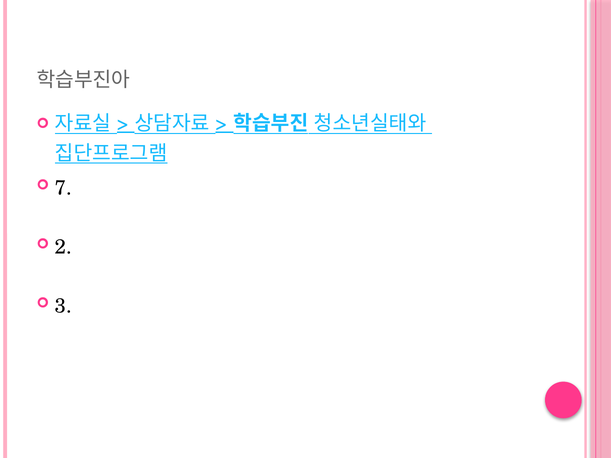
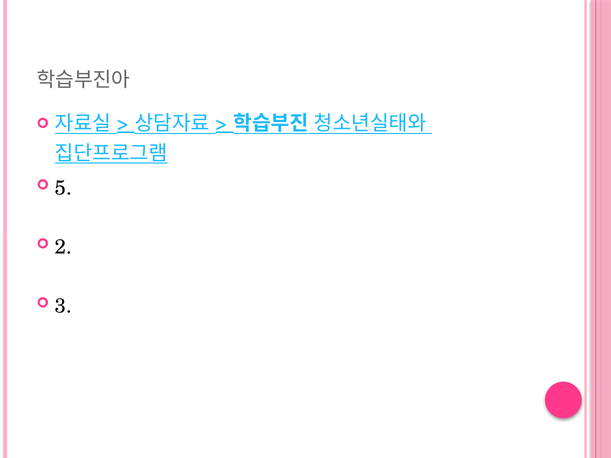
7: 7 -> 5
